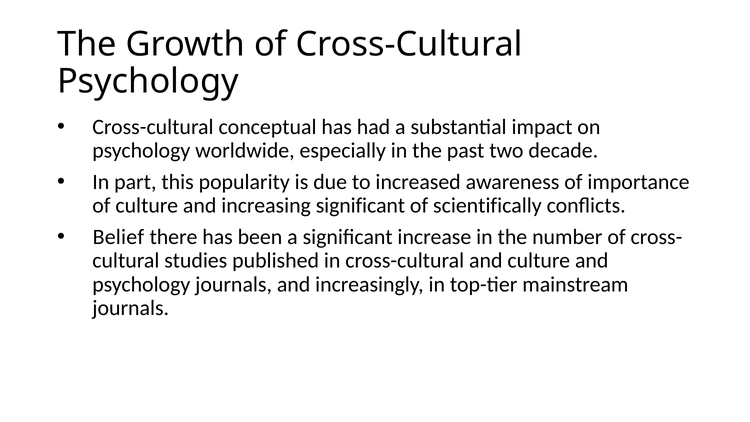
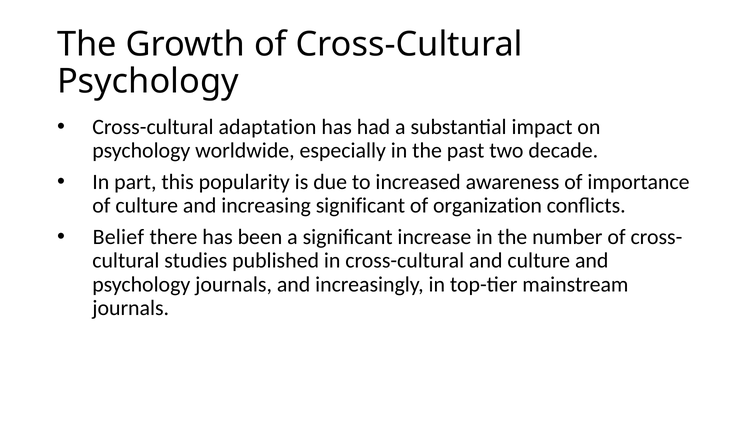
conceptual: conceptual -> adaptation
scientifically: scientifically -> organization
